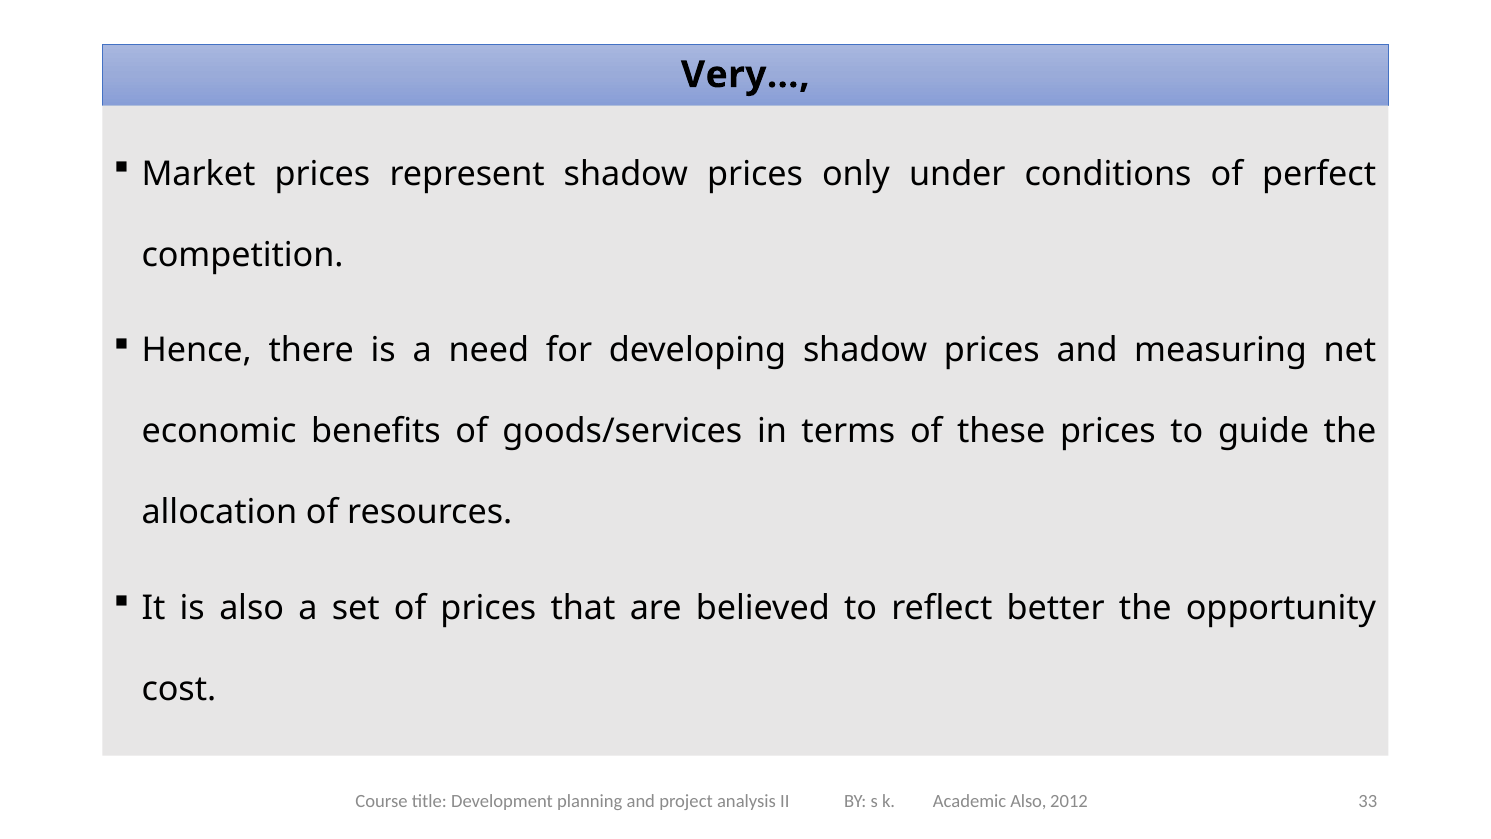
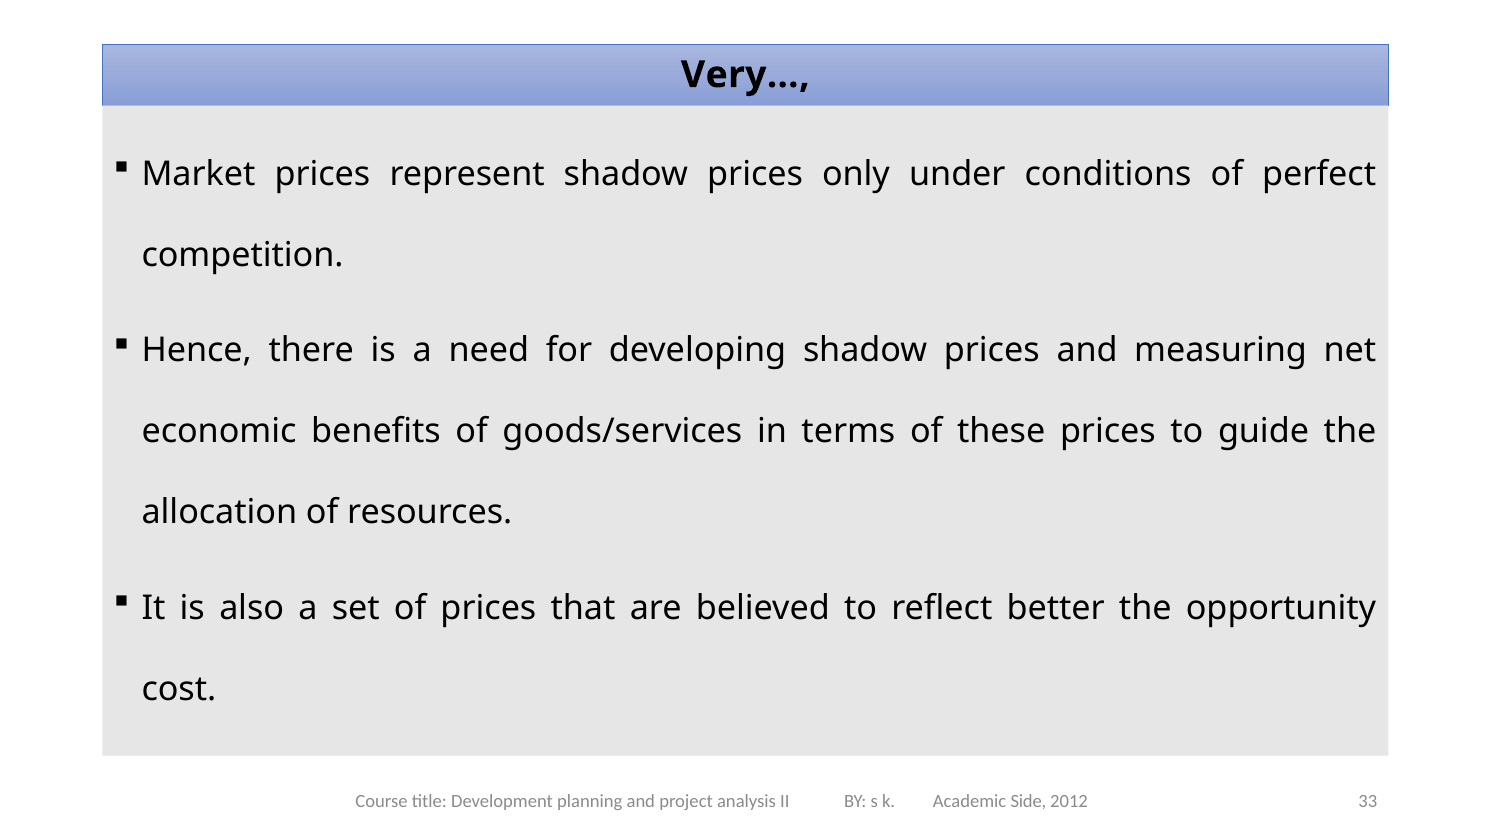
Academic Also: Also -> Side
